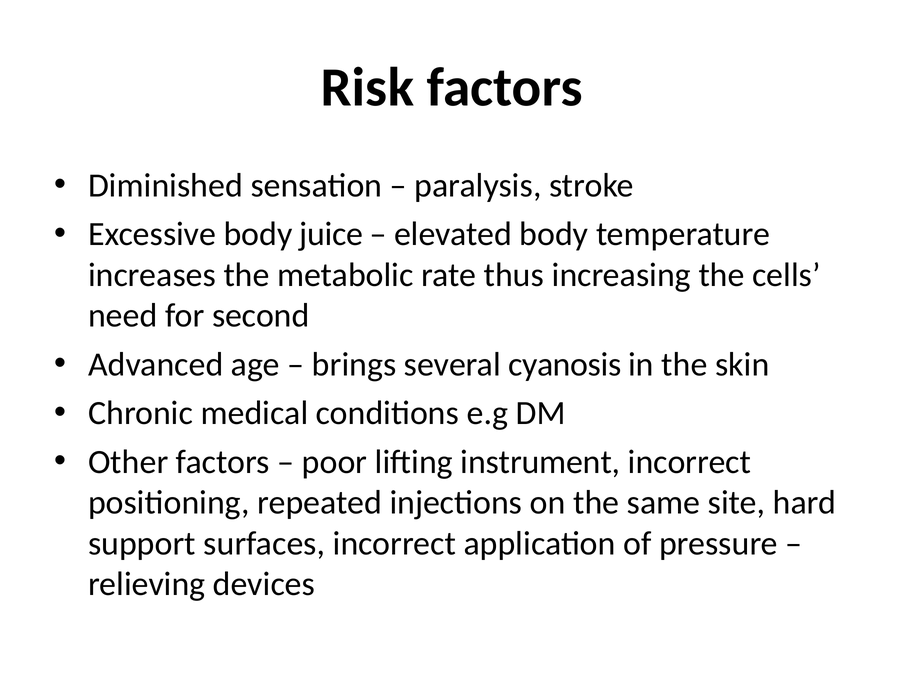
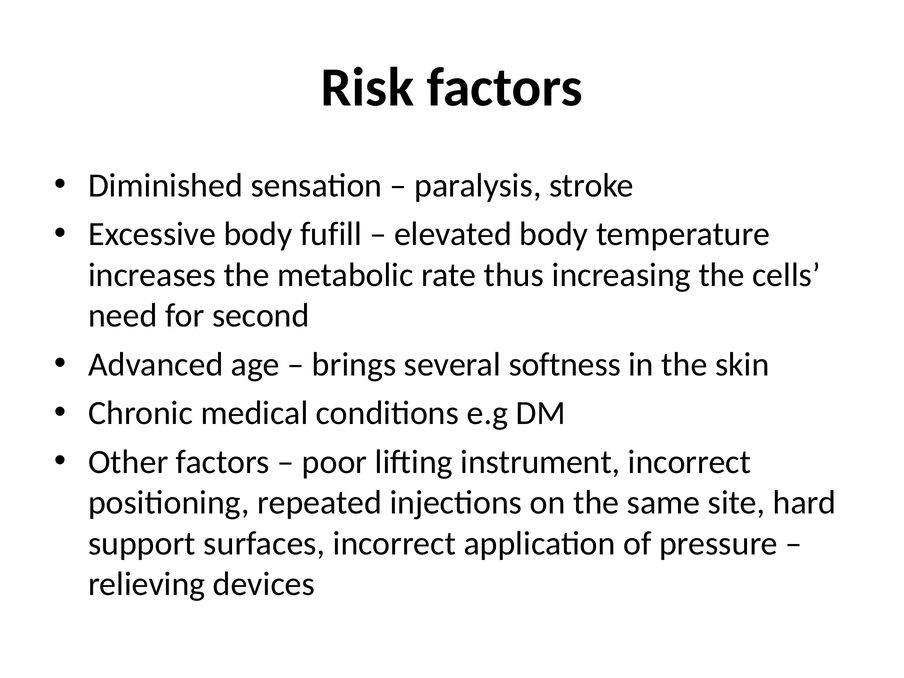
juice: juice -> fufill
cyanosis: cyanosis -> softness
